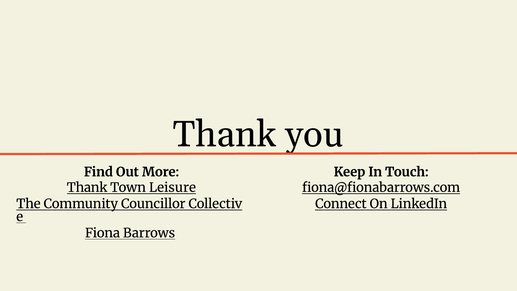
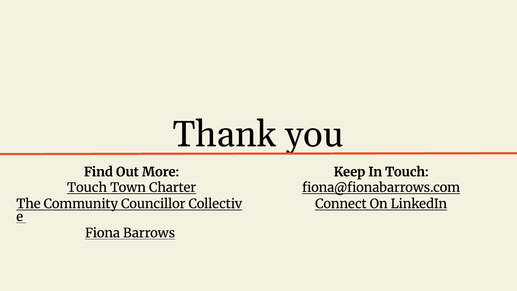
Thank at (87, 187): Thank -> Touch
Leisure: Leisure -> Charter
